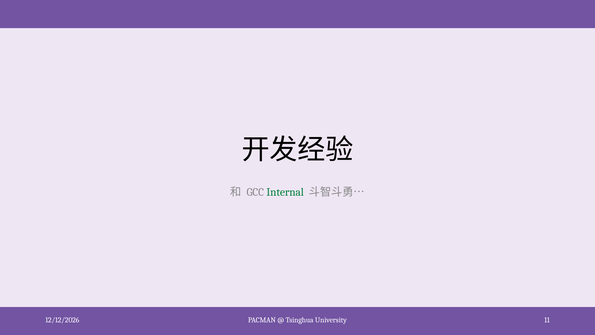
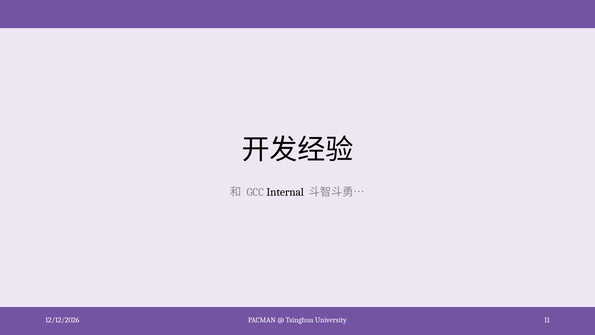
Internal colour: green -> black
